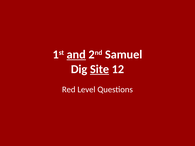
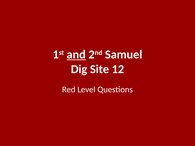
Site underline: present -> none
